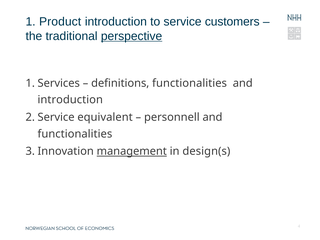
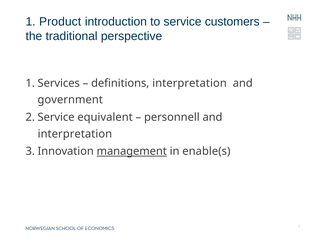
perspective underline: present -> none
definitions functionalities: functionalities -> interpretation
introduction at (70, 100): introduction -> government
functionalities at (75, 134): functionalities -> interpretation
design(s: design(s -> enable(s
